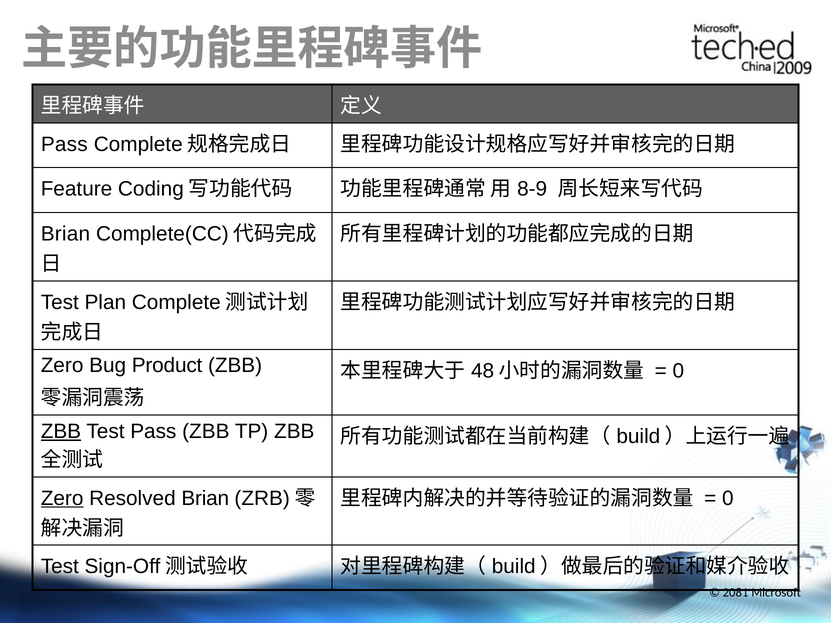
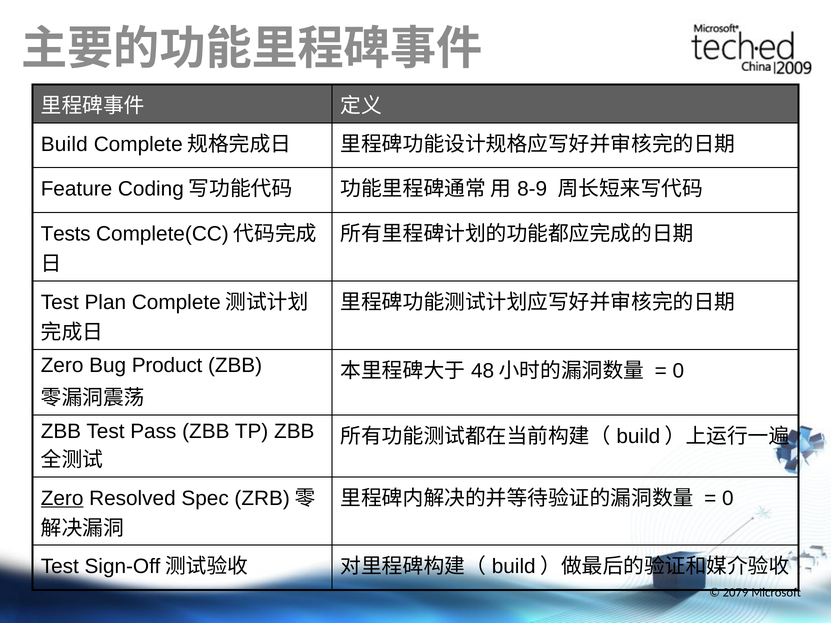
Pass at (64, 144): Pass -> Build
Brian at (65, 234): Brian -> Tests
ZBB at (61, 431) underline: present -> none
Resolved Brian: Brian -> Spec
2081: 2081 -> 2079
